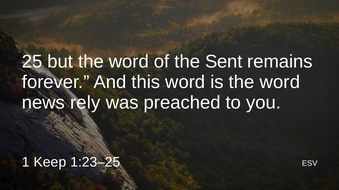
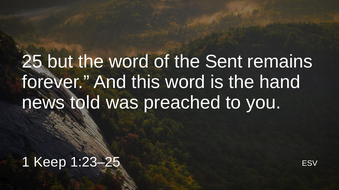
is the word: word -> hand
rely: rely -> told
